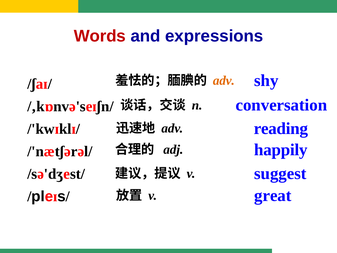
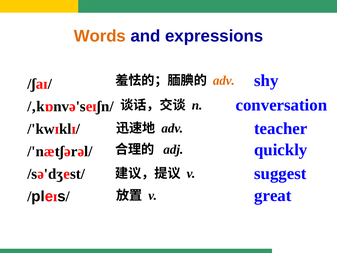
Words colour: red -> orange
reading: reading -> teacher
happily: happily -> quickly
